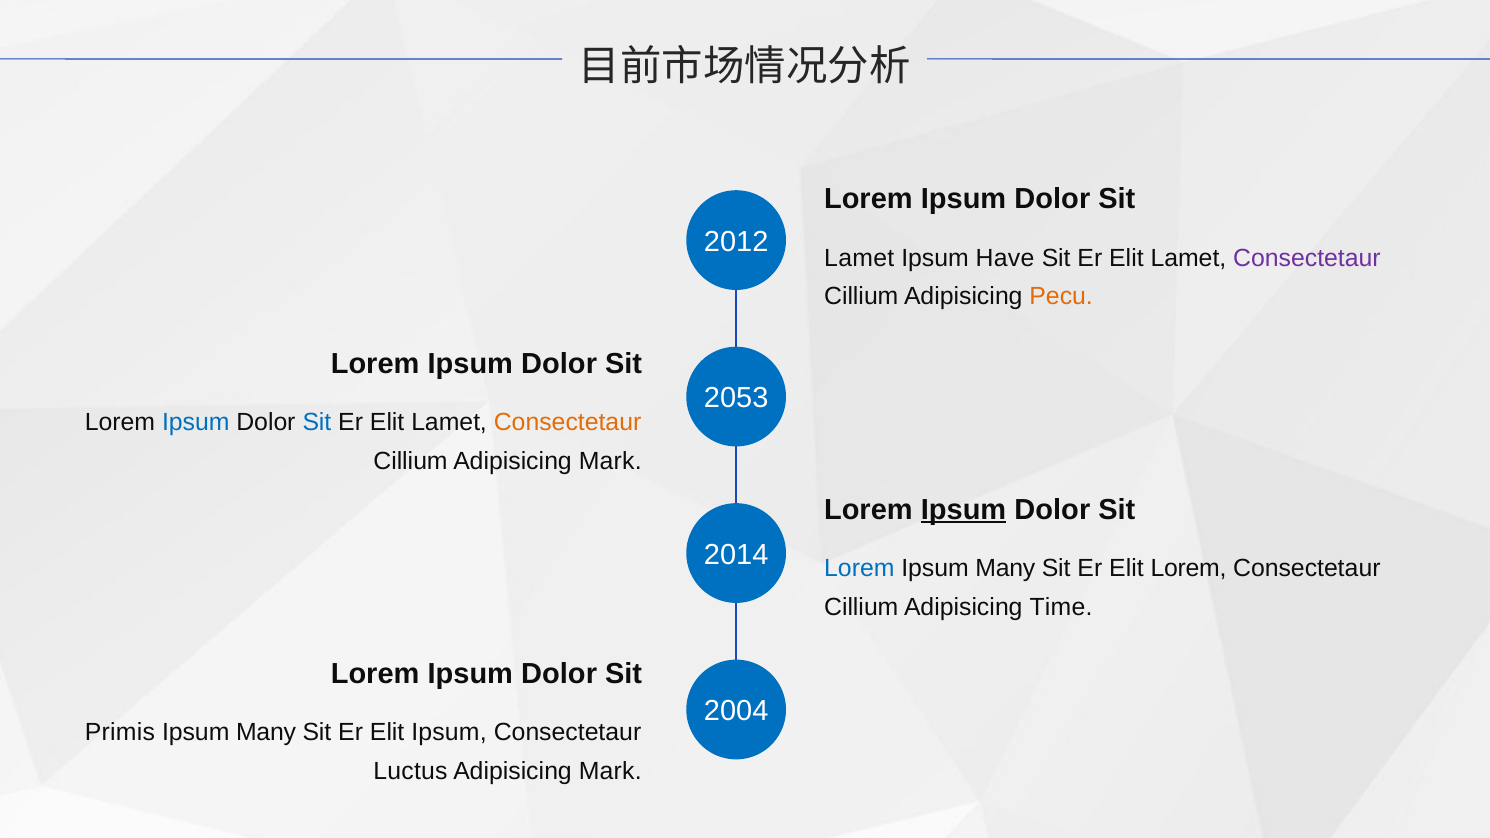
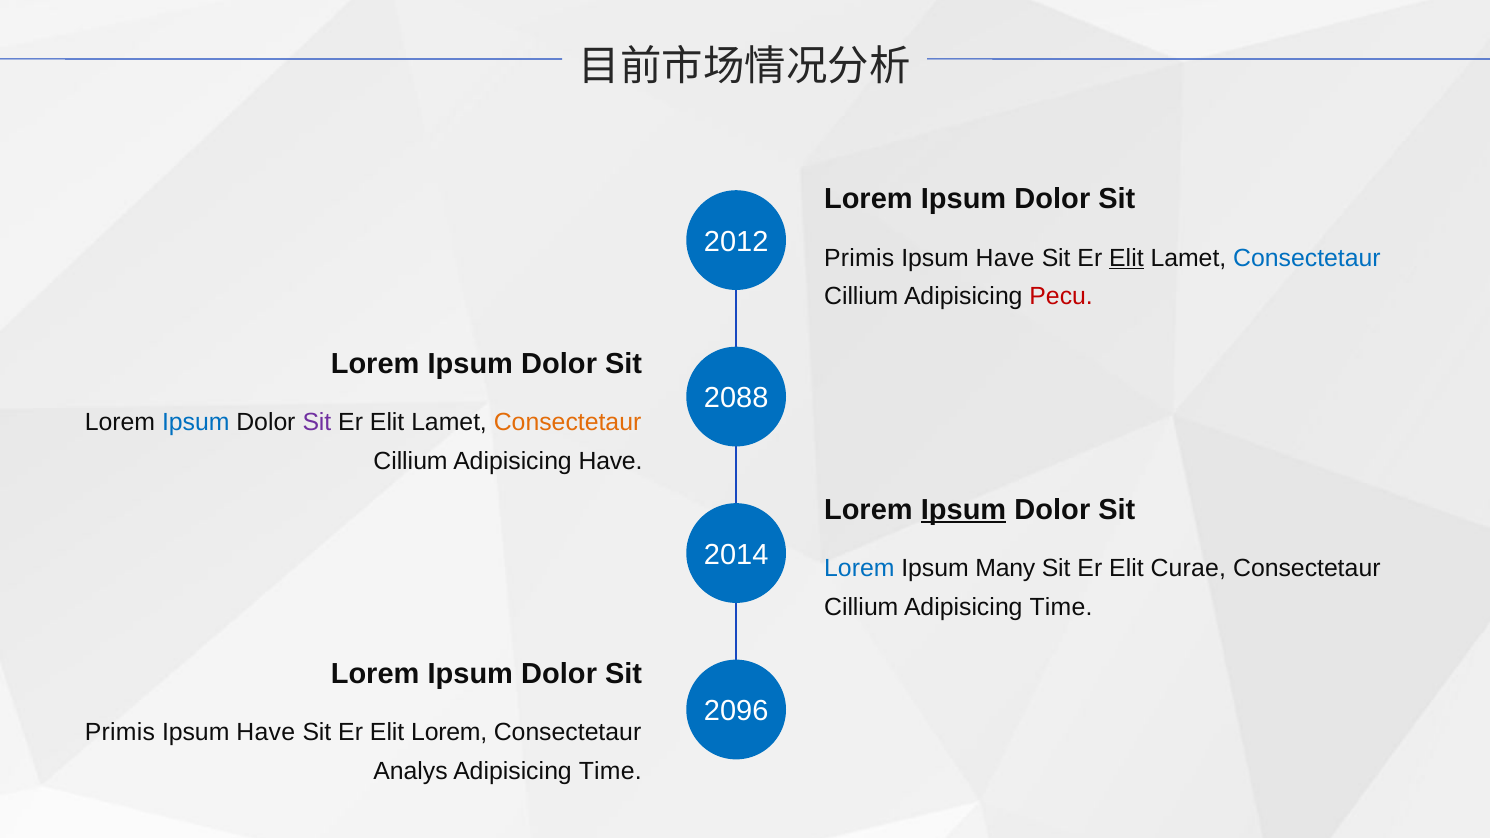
Lamet at (859, 258): Lamet -> Primis
Elit at (1126, 258) underline: none -> present
Consectetaur at (1307, 258) colour: purple -> blue
Pecu colour: orange -> red
2053: 2053 -> 2088
Sit at (317, 422) colour: blue -> purple
Cillium Adipisicing Mark: Mark -> Have
Elit Lorem: Lorem -> Curae
2004: 2004 -> 2096
Many at (266, 732): Many -> Have
Elit Ipsum: Ipsum -> Lorem
Luctus: Luctus -> Analys
Mark at (610, 771): Mark -> Time
